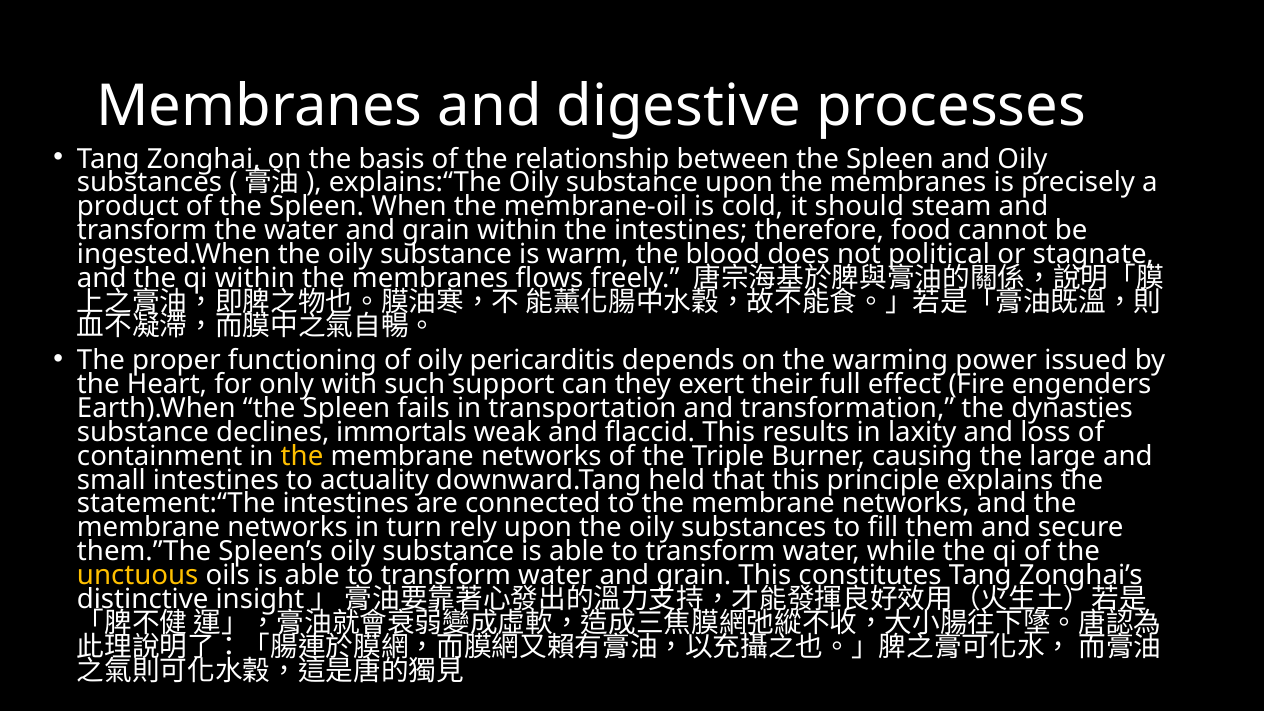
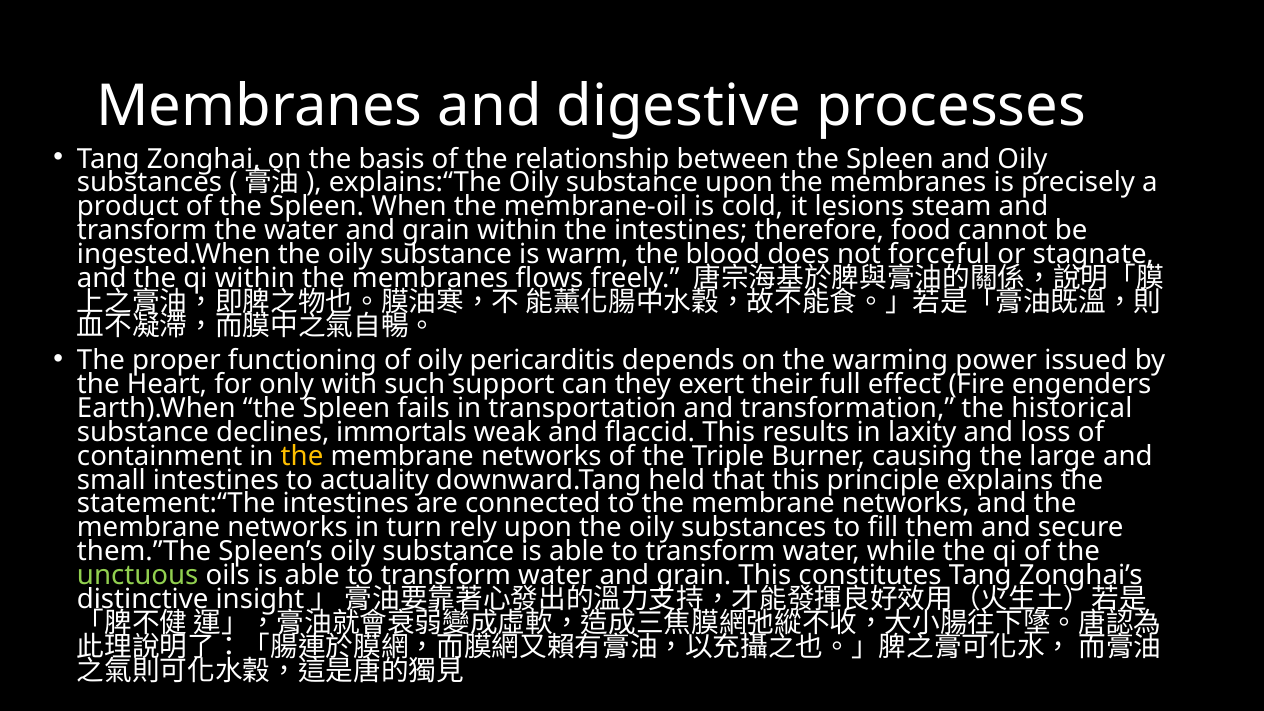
should: should -> lesions
political: political -> forceful
dynasties: dynasties -> historical
unctuous colour: yellow -> light green
